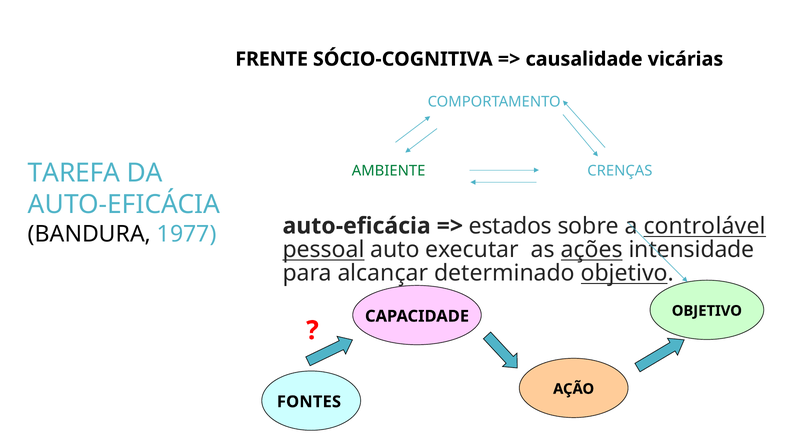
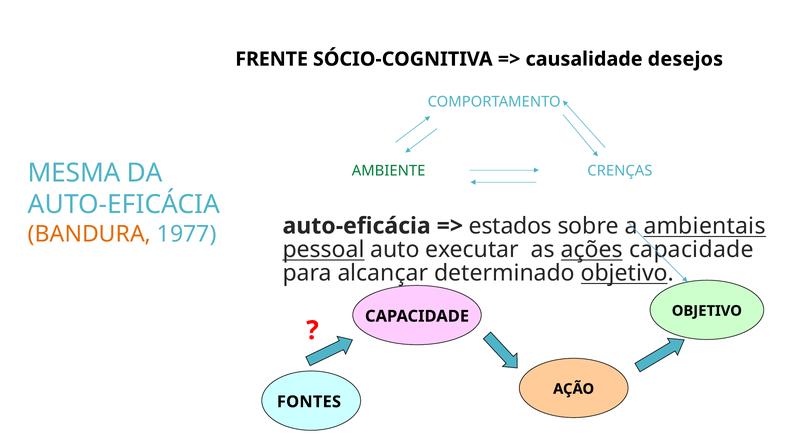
vicárias: vicárias -> desejos
TAREFA: TAREFA -> MESMA
controlável: controlável -> ambientais
BANDURA colour: black -> orange
ações intensidade: intensidade -> capacidade
